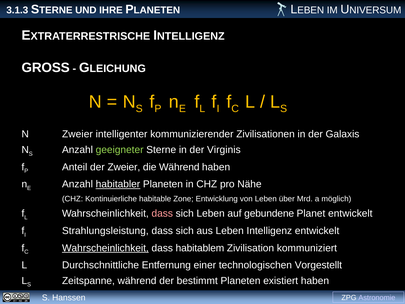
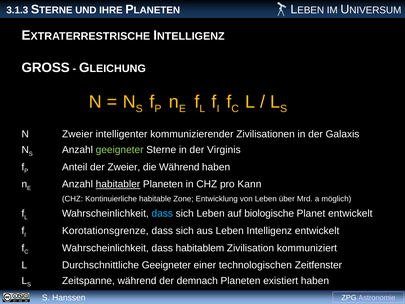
Nähe: Nähe -> Kann
dass at (162, 213) colour: pink -> light blue
gebundene: gebundene -> biologische
Strahlungsleistung: Strahlungsleistung -> Korotationsgrenze
Wahrscheinlichkeit at (105, 248) underline: present -> none
Durchschnittliche Entfernung: Entfernung -> Geeigneter
Vorgestellt: Vorgestellt -> Zeitfenster
bestimmt: bestimmt -> demnach
